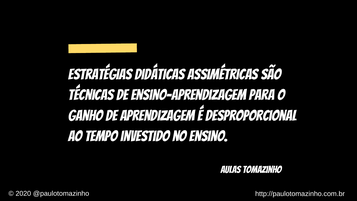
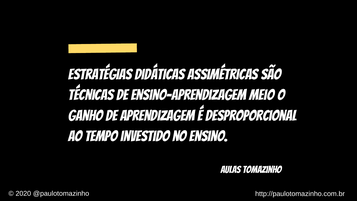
para: para -> meio
